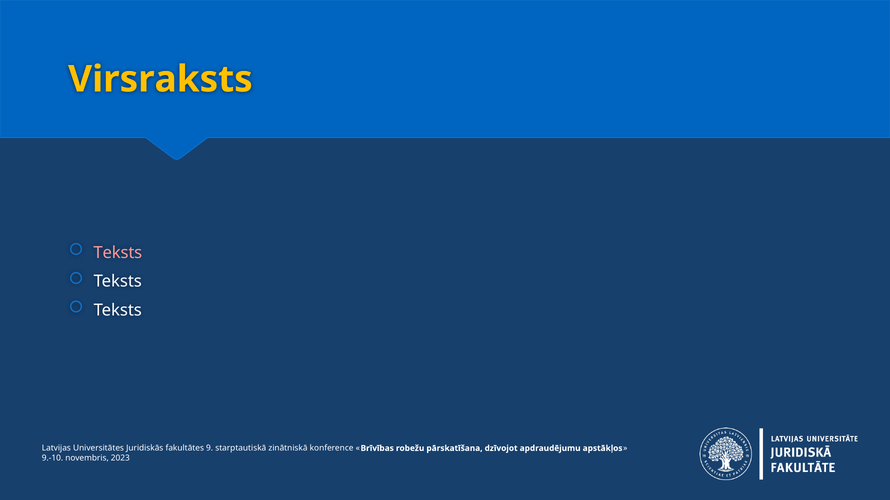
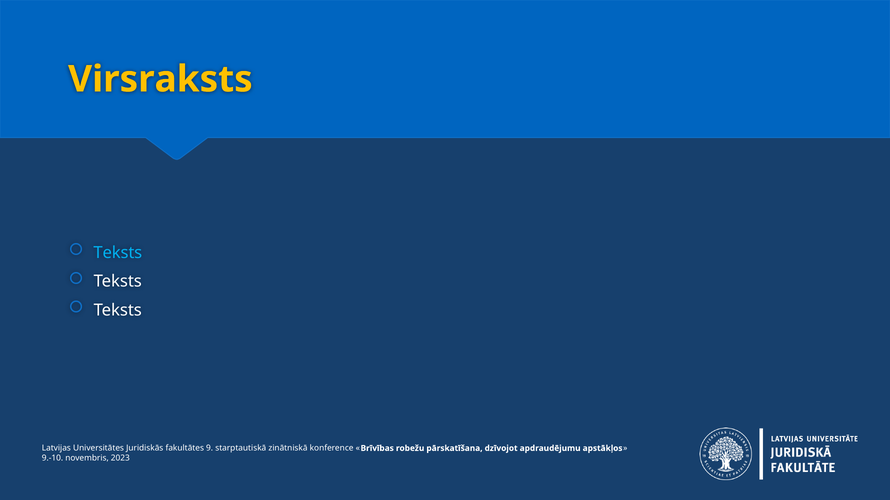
Teksts at (118, 253) colour: pink -> light blue
